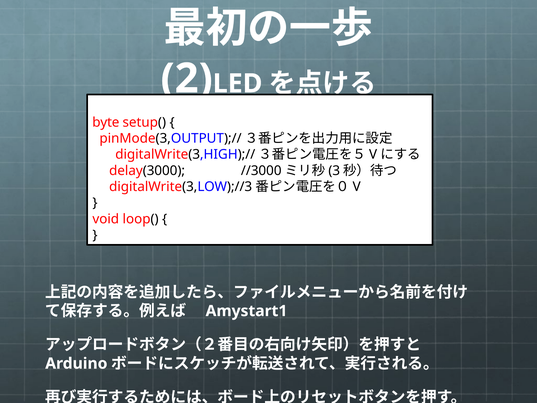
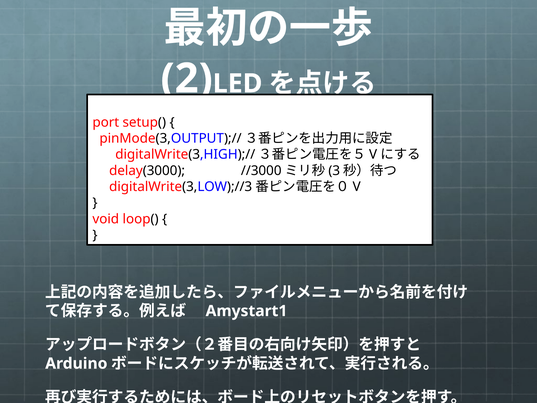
byte: byte -> port
